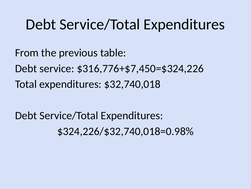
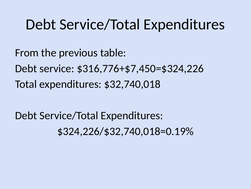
$324,226/$32,740,018=0.98%: $324,226/$32,740,018=0.98% -> $324,226/$32,740,018=0.19%
